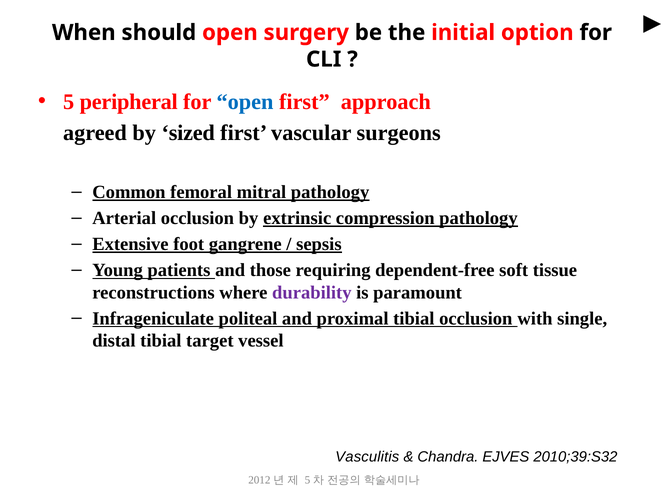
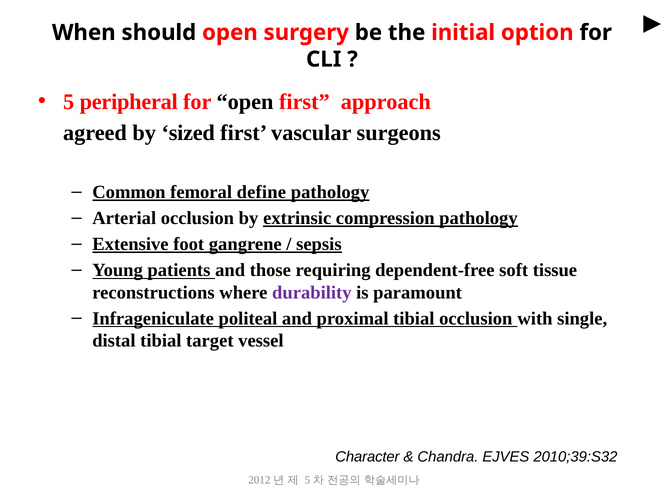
open at (245, 102) colour: blue -> black
mitral: mitral -> define
Vasculitis: Vasculitis -> Character
